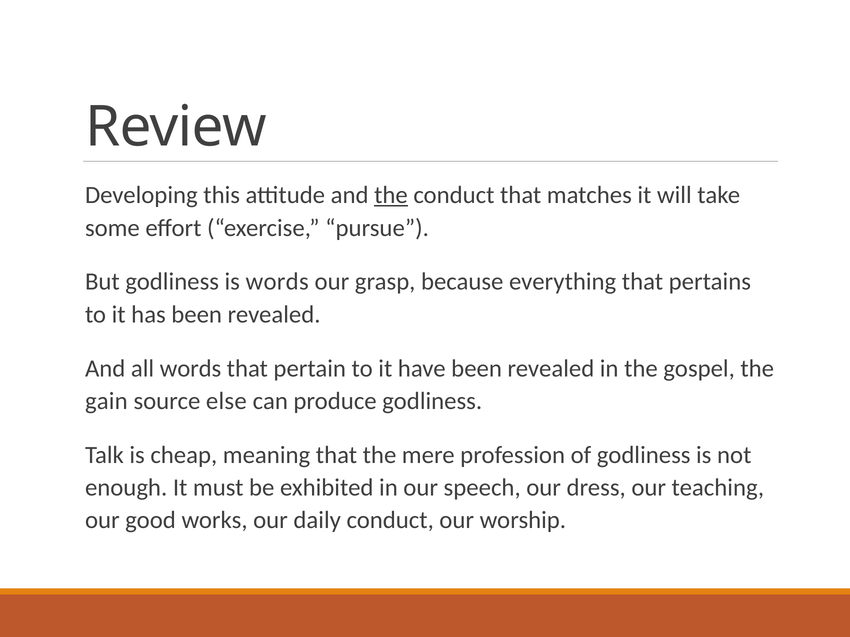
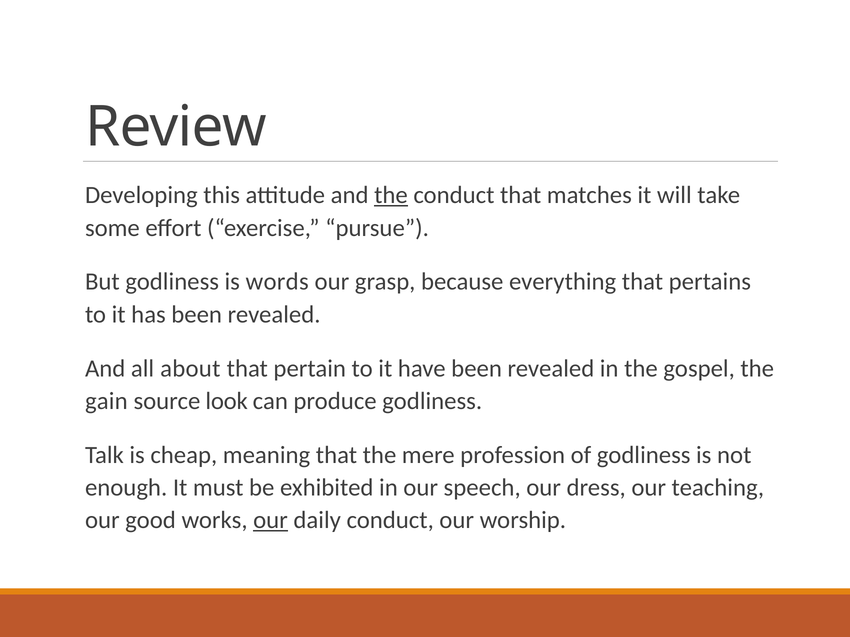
all words: words -> about
else: else -> look
our at (270, 521) underline: none -> present
